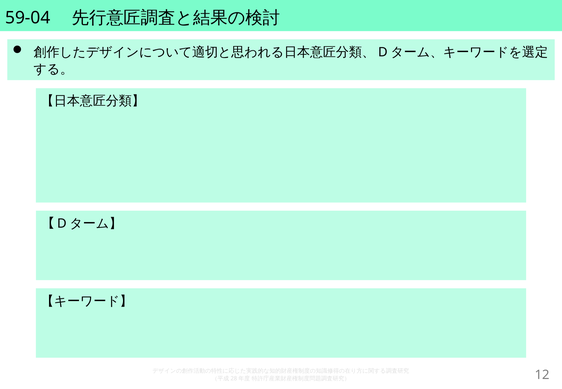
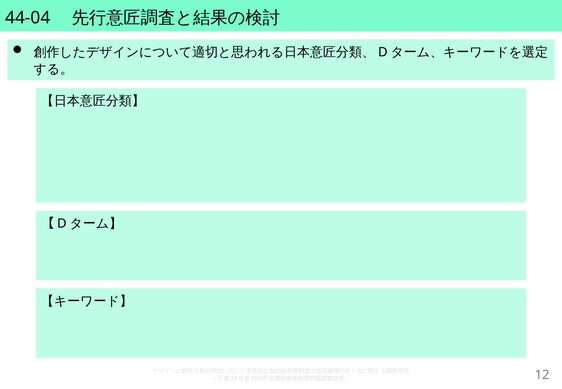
59-04: 59-04 -> 44-04
